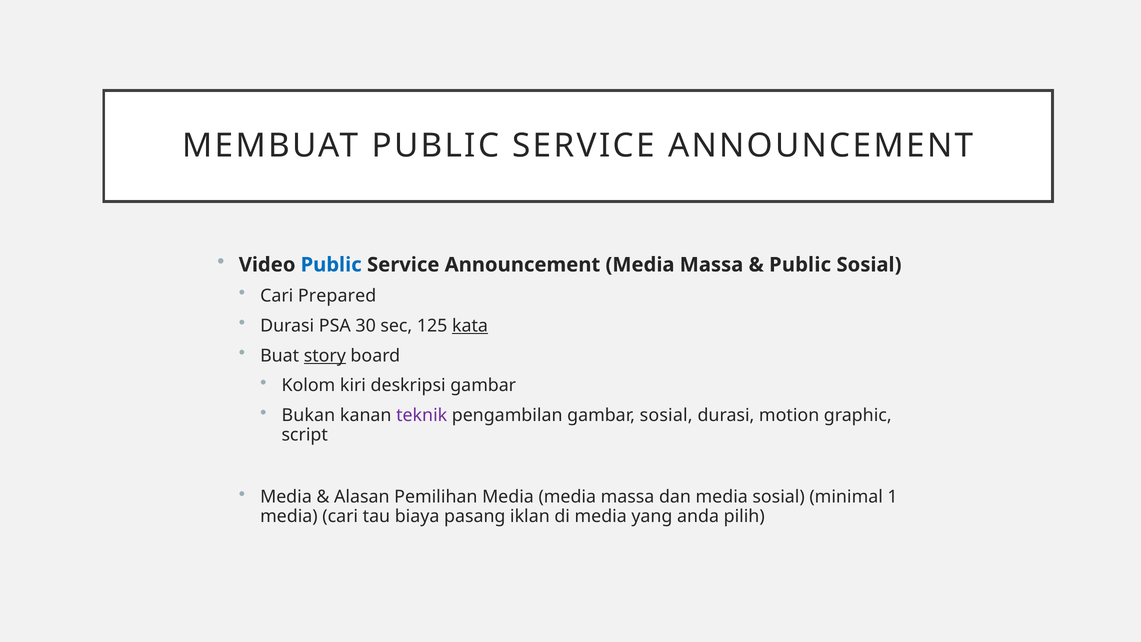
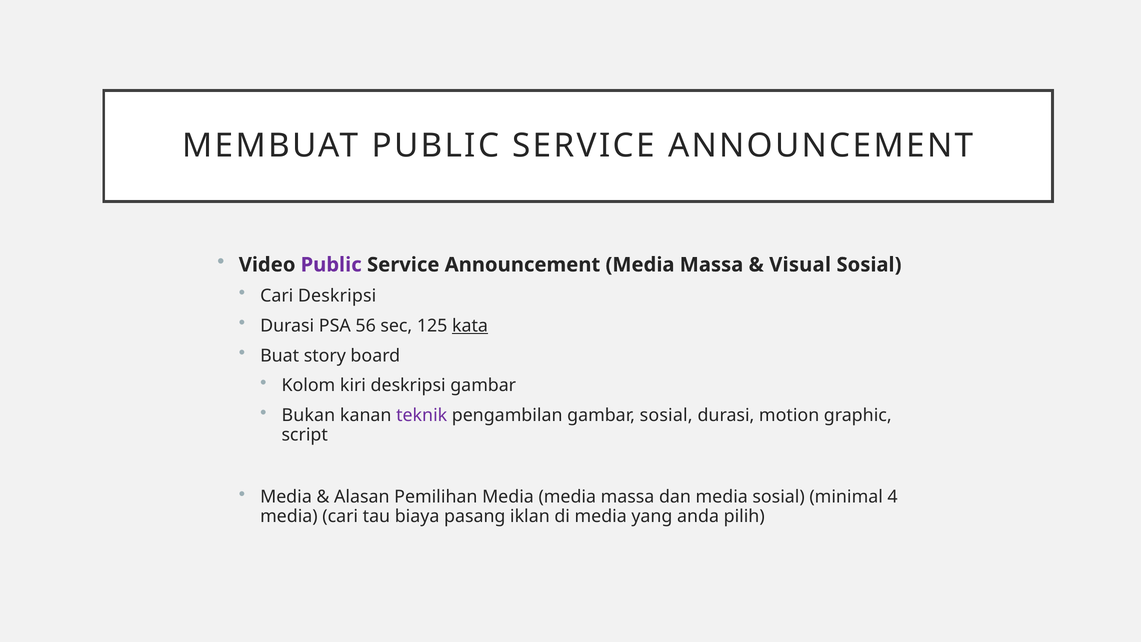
Public at (331, 265) colour: blue -> purple
Public at (800, 265): Public -> Visual
Cari Prepared: Prepared -> Deskripsi
30: 30 -> 56
story underline: present -> none
1: 1 -> 4
